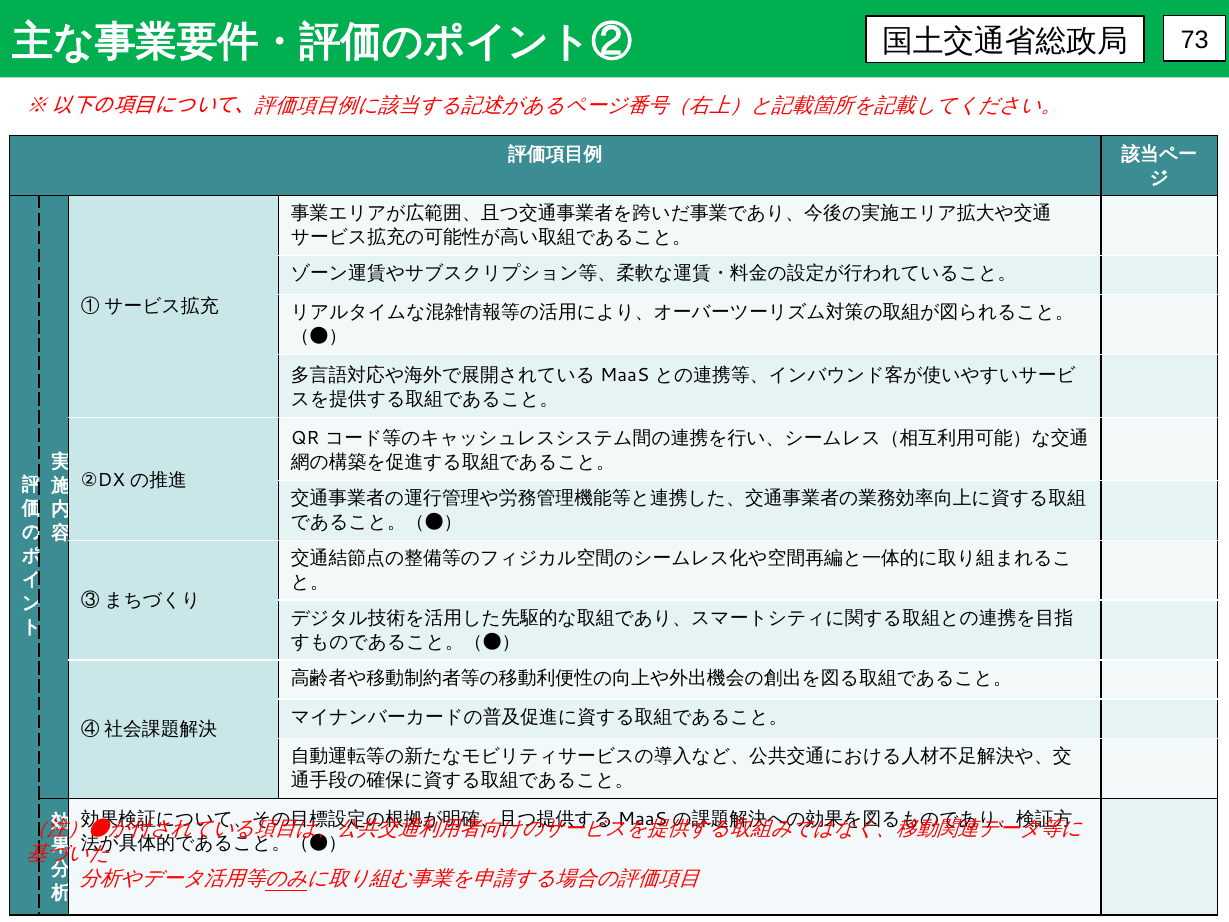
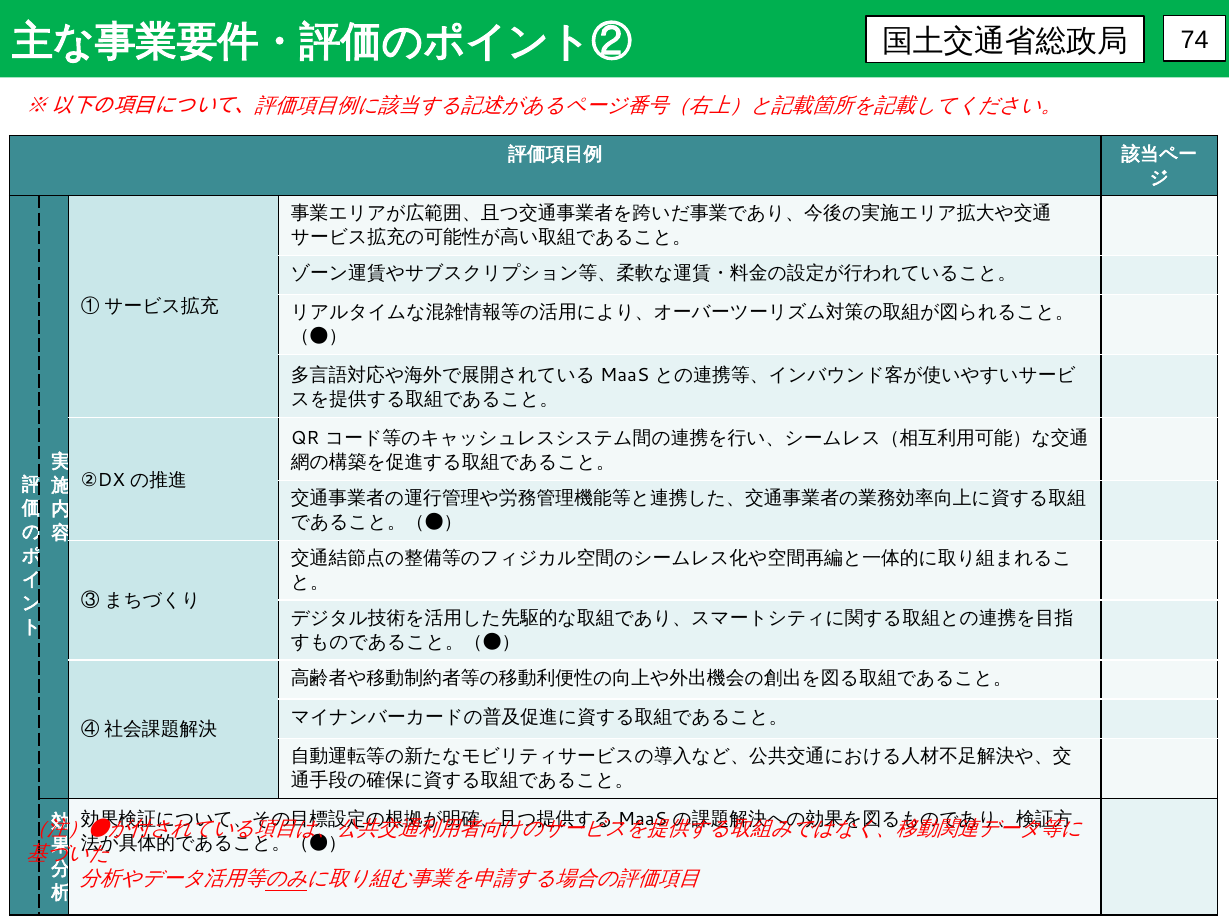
73: 73 -> 74
